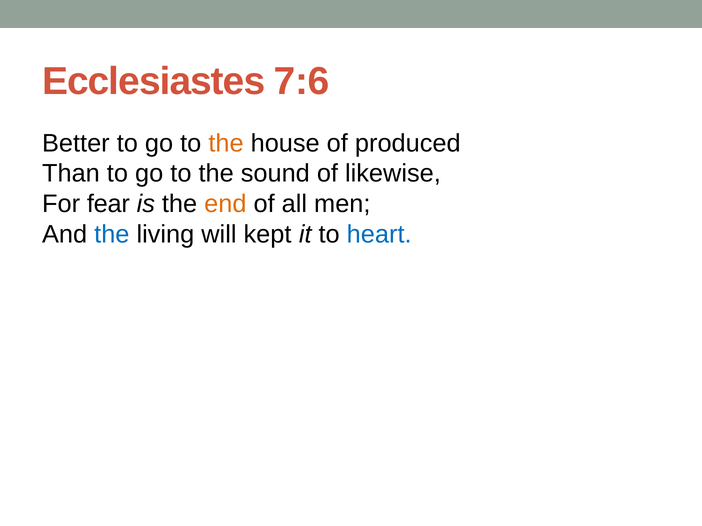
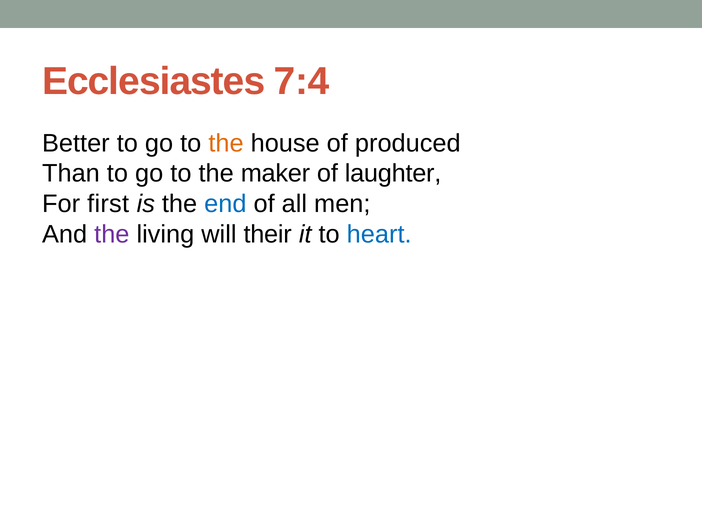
7:6: 7:6 -> 7:4
sound: sound -> maker
likewise: likewise -> laughter
fear: fear -> first
end colour: orange -> blue
the at (112, 235) colour: blue -> purple
kept: kept -> their
